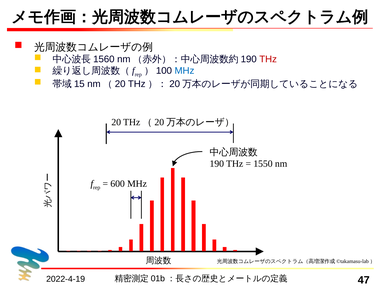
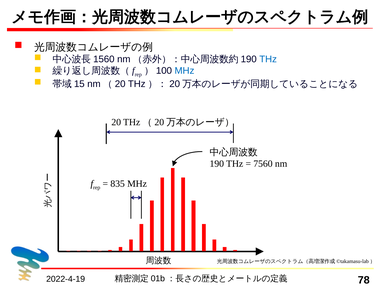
THz at (268, 59) colour: red -> blue
1550: 1550 -> 7560
600: 600 -> 835
47: 47 -> 78
